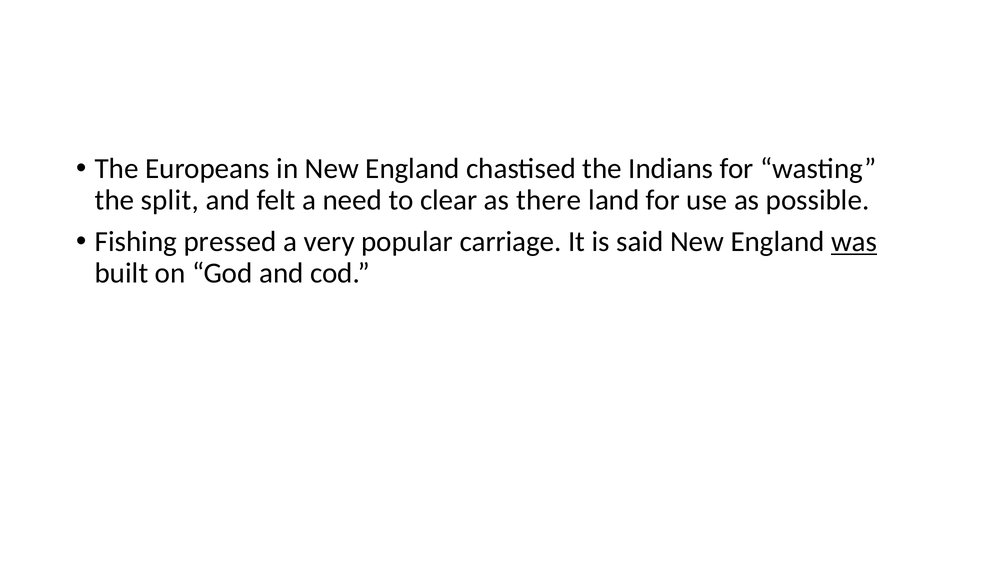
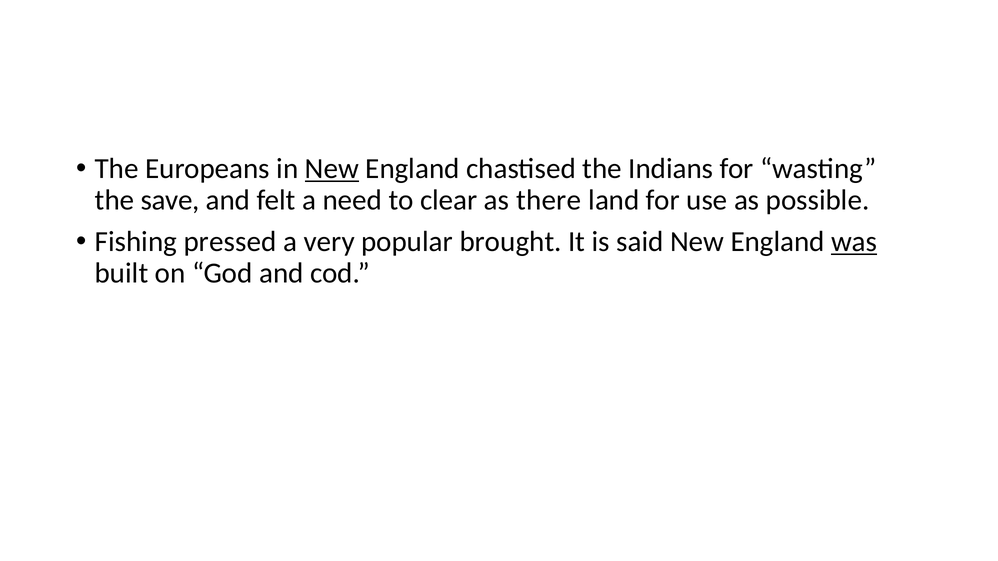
New at (332, 169) underline: none -> present
split: split -> save
carriage: carriage -> brought
